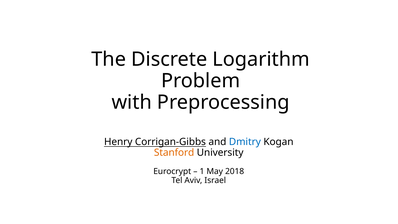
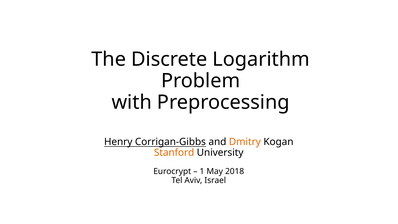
Dmitry colour: blue -> orange
